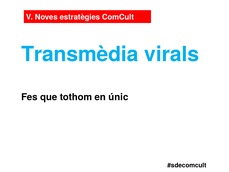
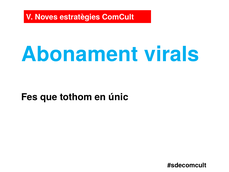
Transmèdia: Transmèdia -> Abonament
